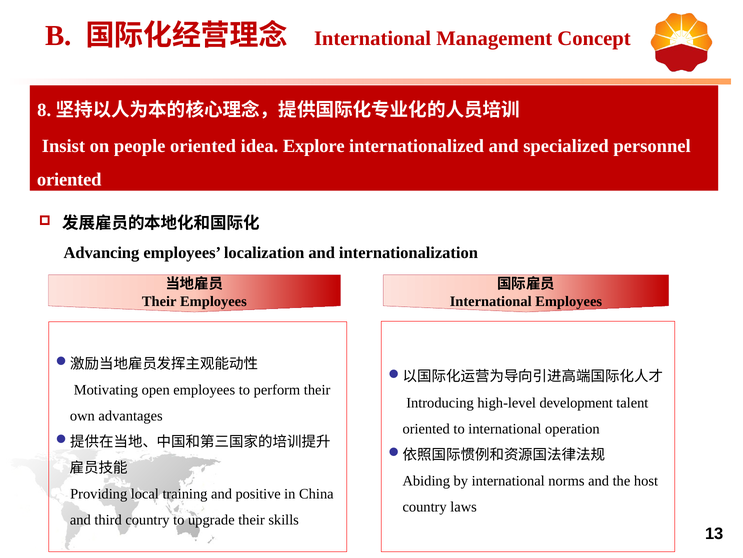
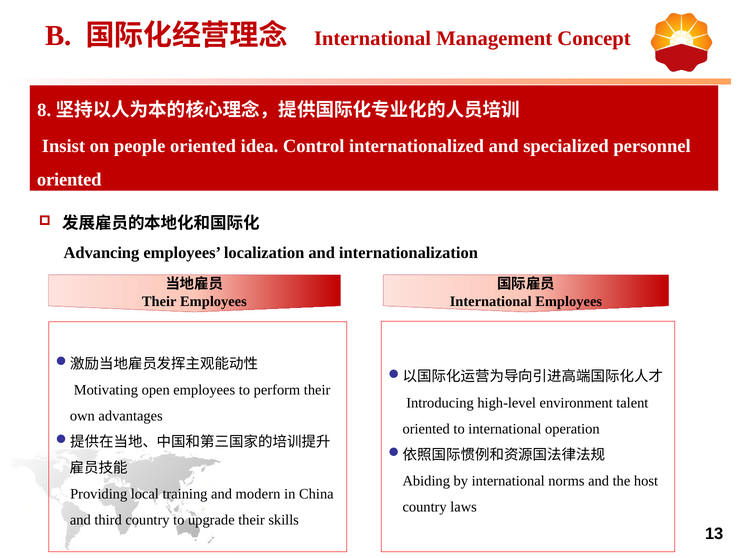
Explore: Explore -> Control
development: development -> environment
positive: positive -> modern
